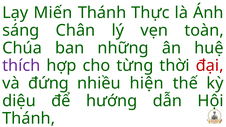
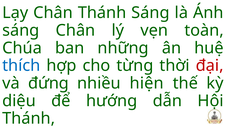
Lạy Miến: Miến -> Chân
Thánh Thực: Thực -> Sáng
thích colour: purple -> blue
